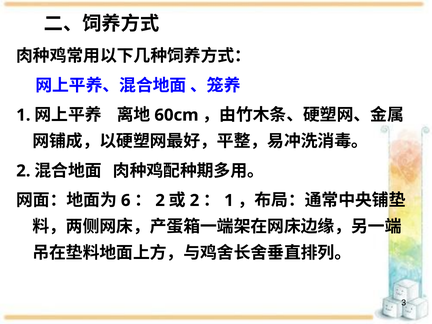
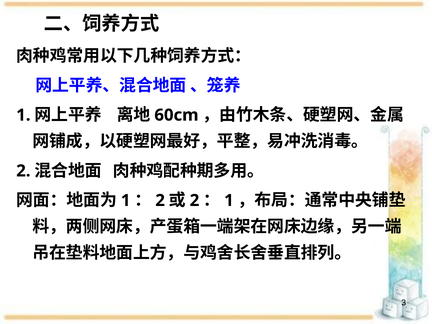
6 at (126, 200): 6 -> 1
